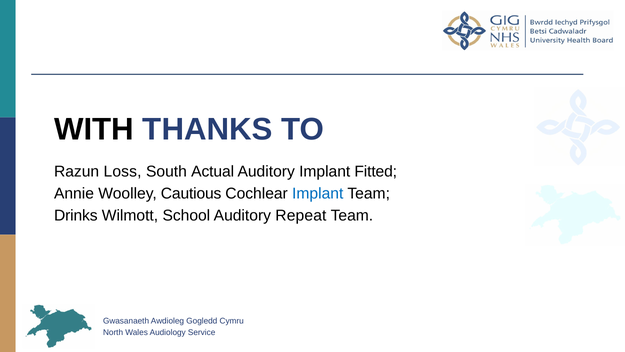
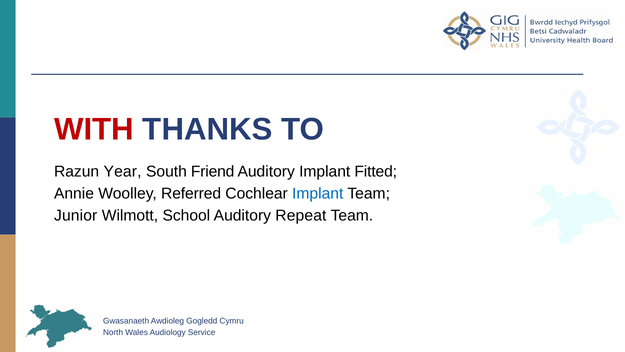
WITH colour: black -> red
Loss: Loss -> Year
Actual: Actual -> Friend
Cautious: Cautious -> Referred
Drinks: Drinks -> Junior
